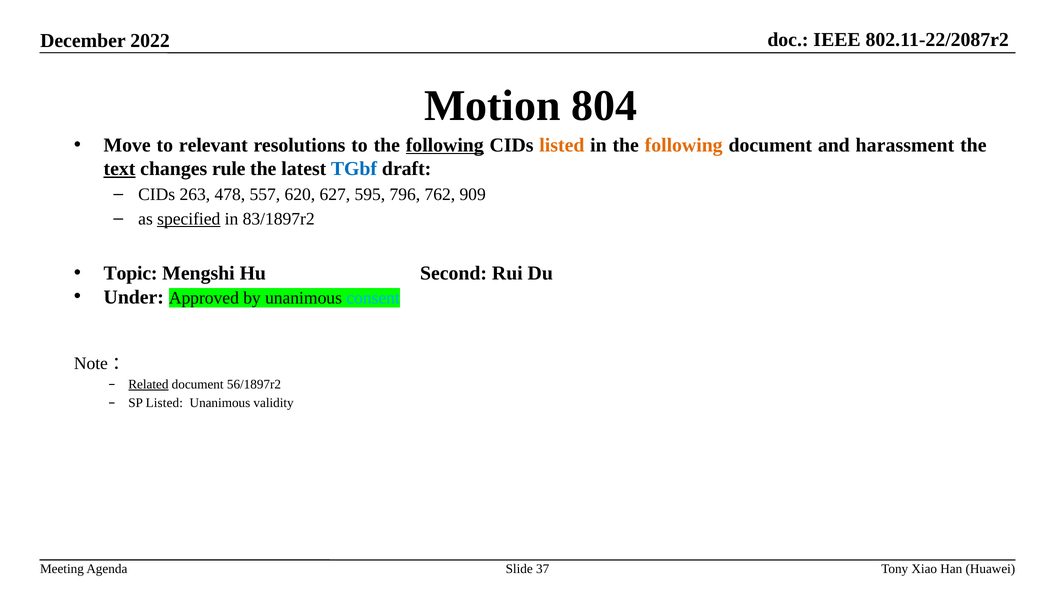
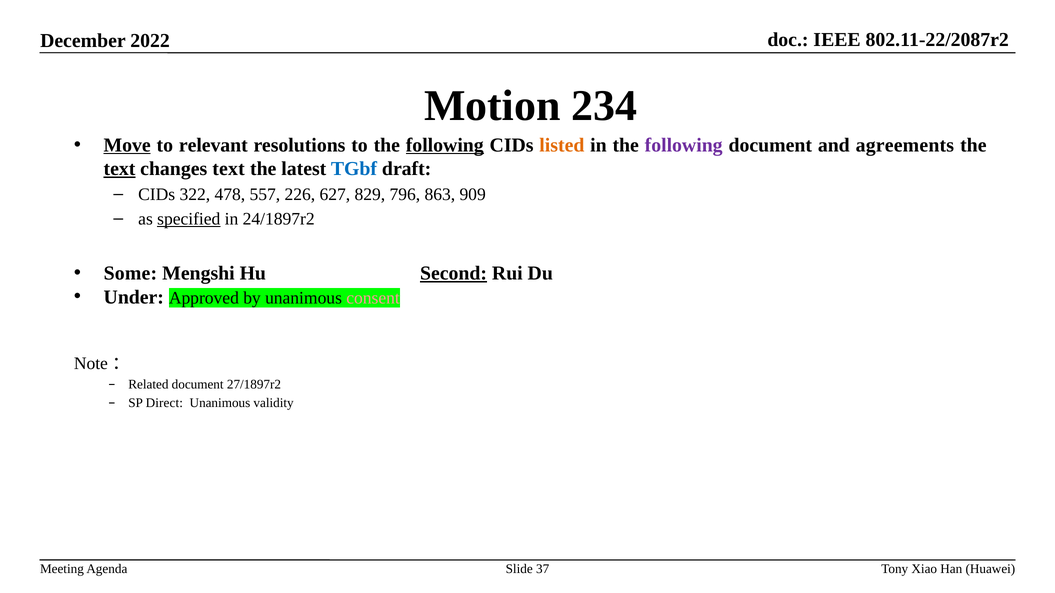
804: 804 -> 234
Move underline: none -> present
following at (684, 145) colour: orange -> purple
harassment: harassment -> agreements
changes rule: rule -> text
263: 263 -> 322
620: 620 -> 226
595: 595 -> 829
762: 762 -> 863
83/1897r2: 83/1897r2 -> 24/1897r2
Topic: Topic -> Some
Second underline: none -> present
consent colour: light blue -> pink
Related underline: present -> none
56/1897r2: 56/1897r2 -> 27/1897r2
SP Listed: Listed -> Direct
